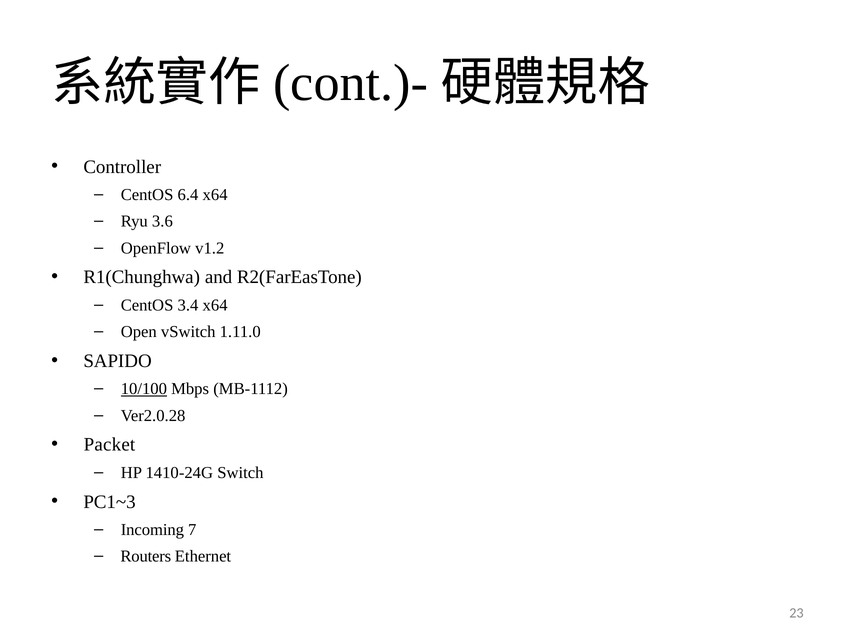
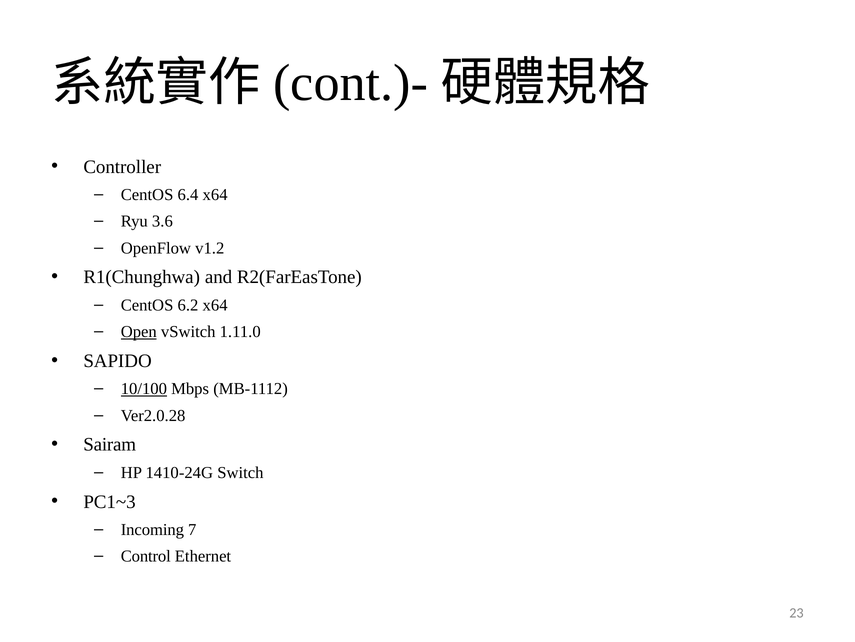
3.4: 3.4 -> 6.2
Open underline: none -> present
Packet: Packet -> Sairam
Routers: Routers -> Control
